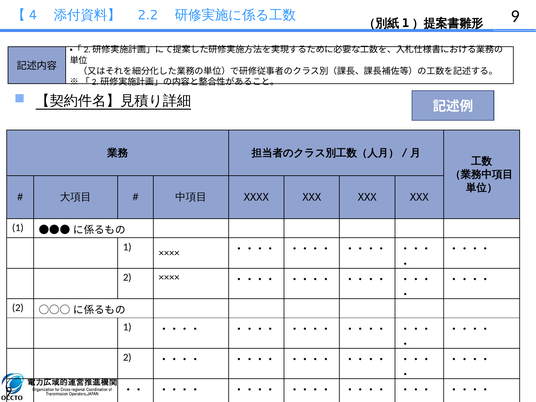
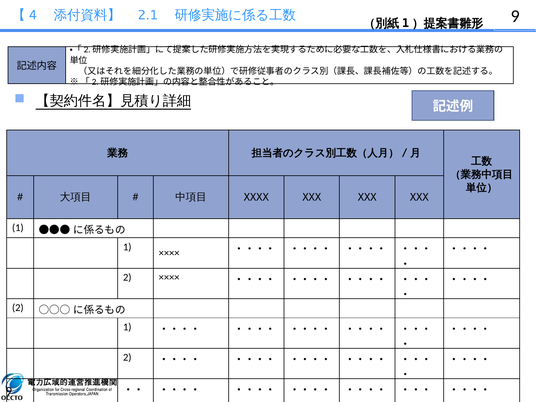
2.2: 2.2 -> 2.1
